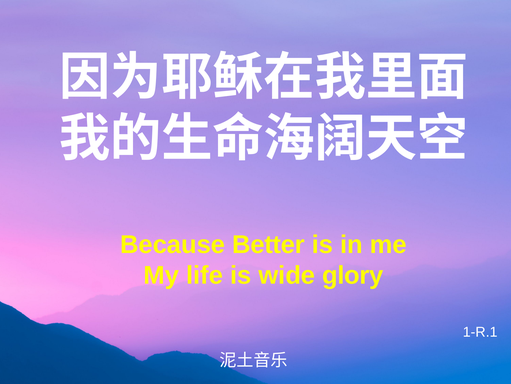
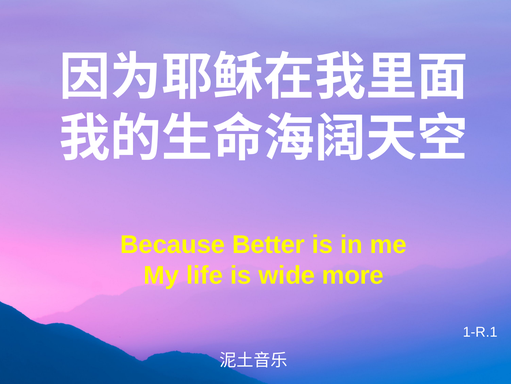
glory: glory -> more
